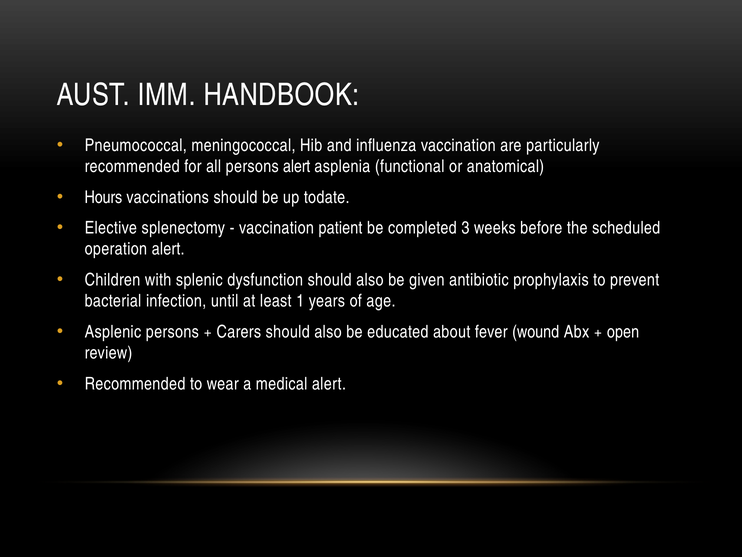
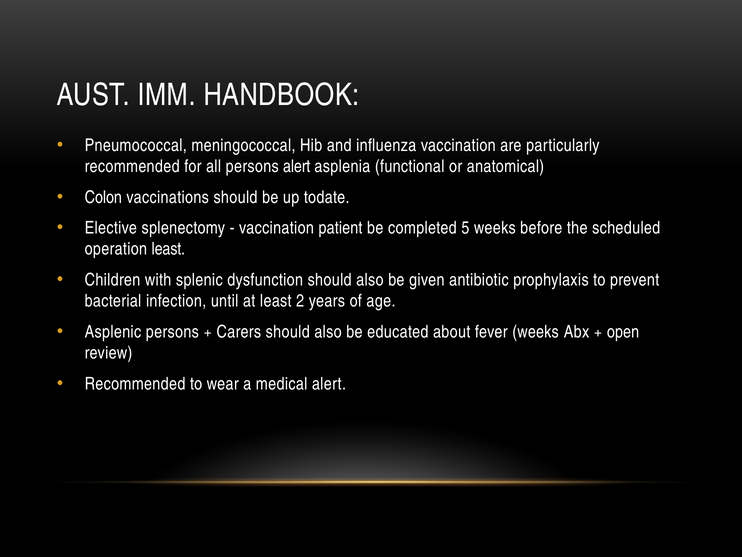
Hours: Hours -> Colon
3: 3 -> 5
operation alert: alert -> least
1: 1 -> 2
fever wound: wound -> weeks
